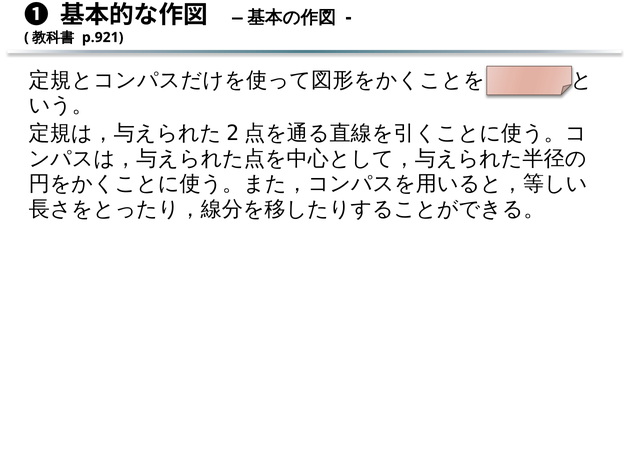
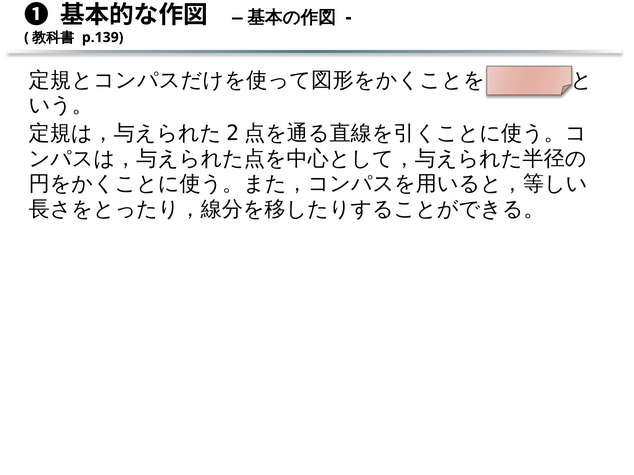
p.921: p.921 -> p.139
